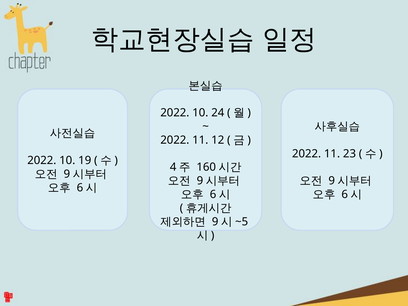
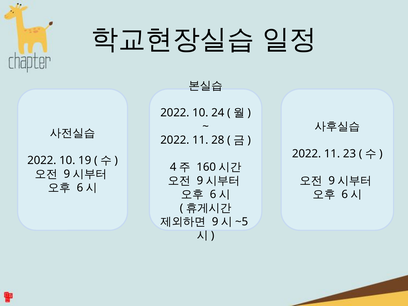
12: 12 -> 28
